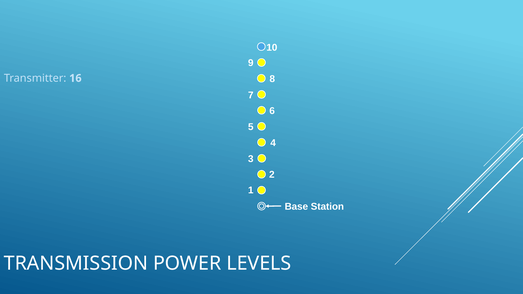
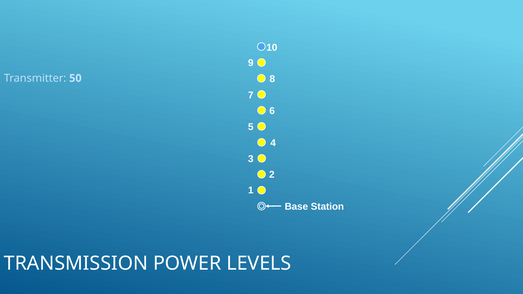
16: 16 -> 50
